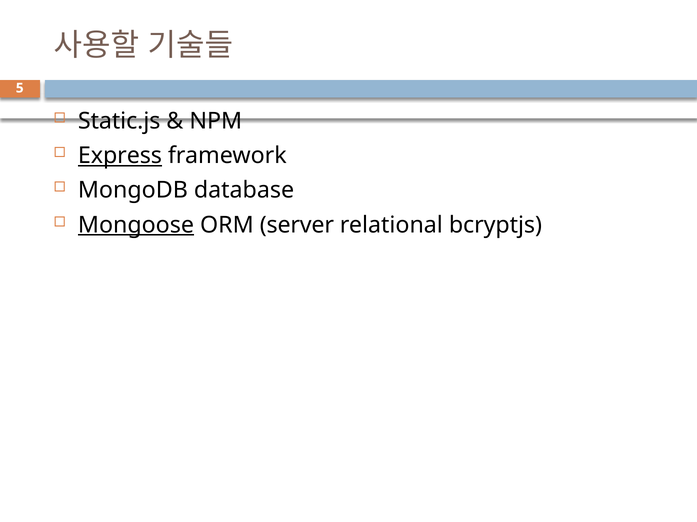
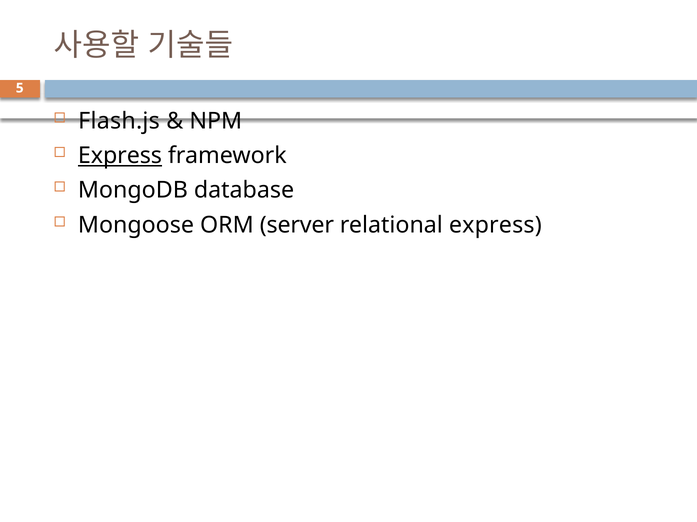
Static.js: Static.js -> Flash.js
Mongoose underline: present -> none
relational bcryptjs: bcryptjs -> express
